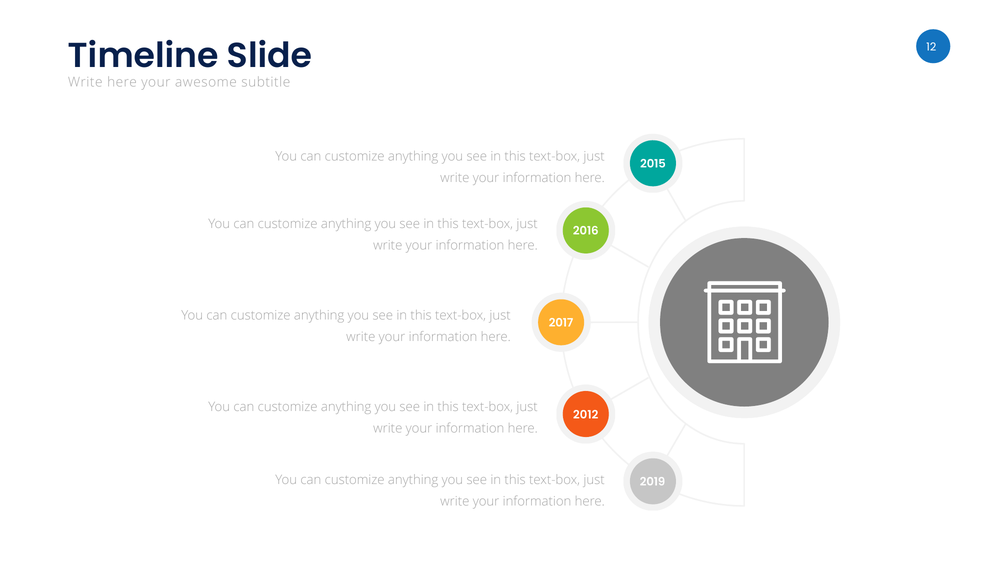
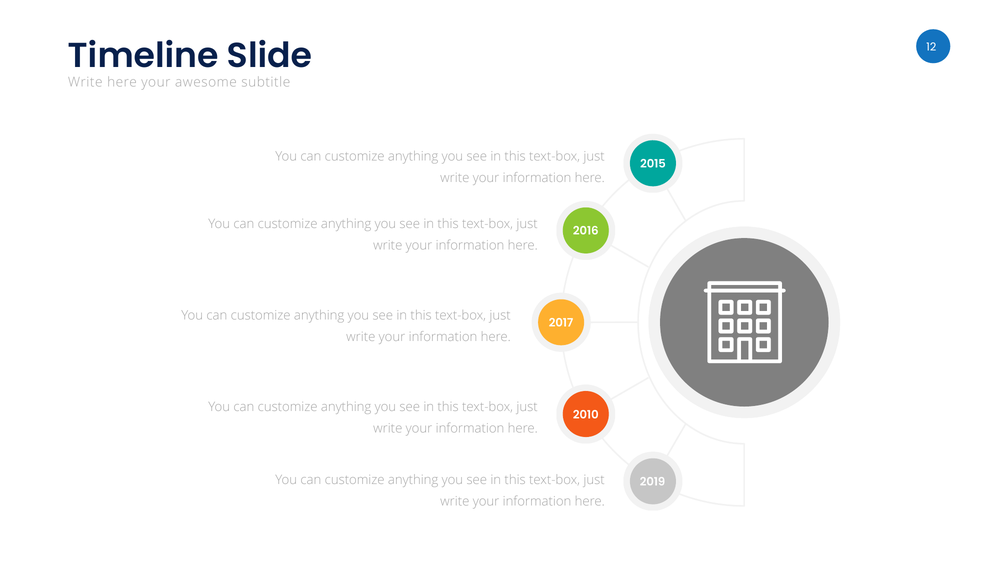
2012: 2012 -> 2010
